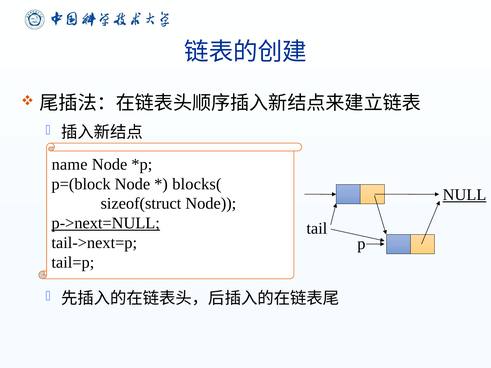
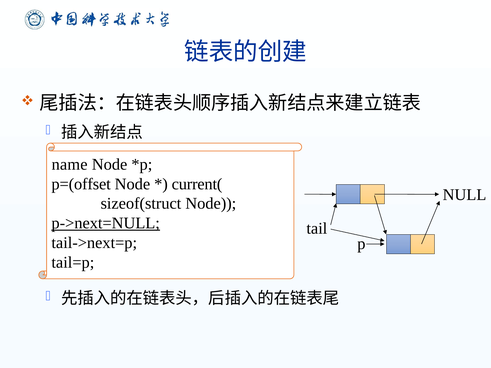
p=(block: p=(block -> p=(offset
blocks(: blocks( -> current(
NULL underline: present -> none
